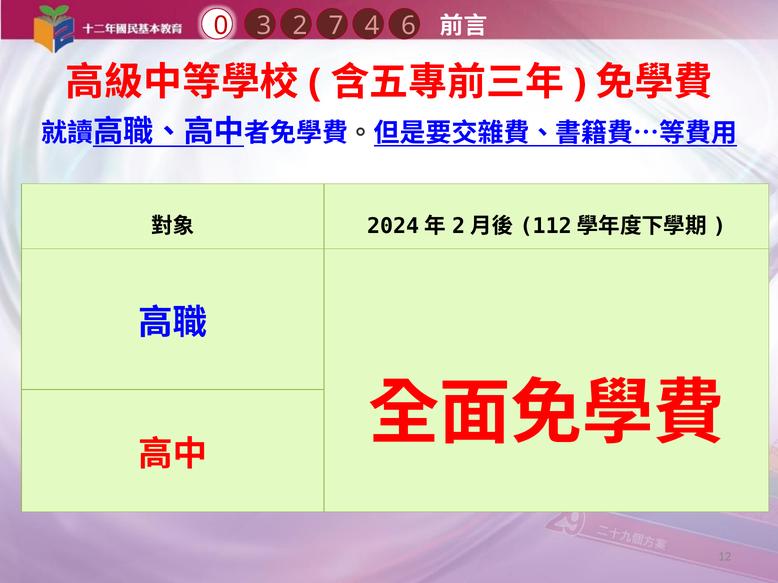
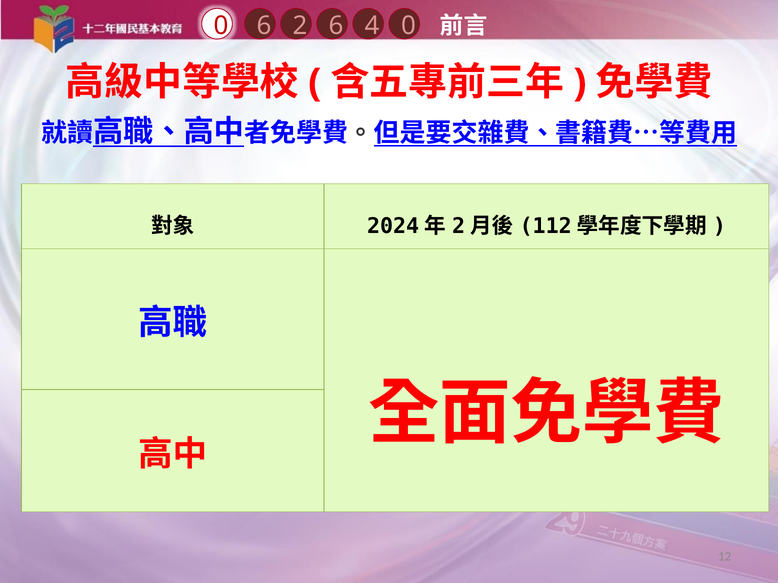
0 3: 3 -> 6
2 7: 7 -> 6
4 6: 6 -> 0
